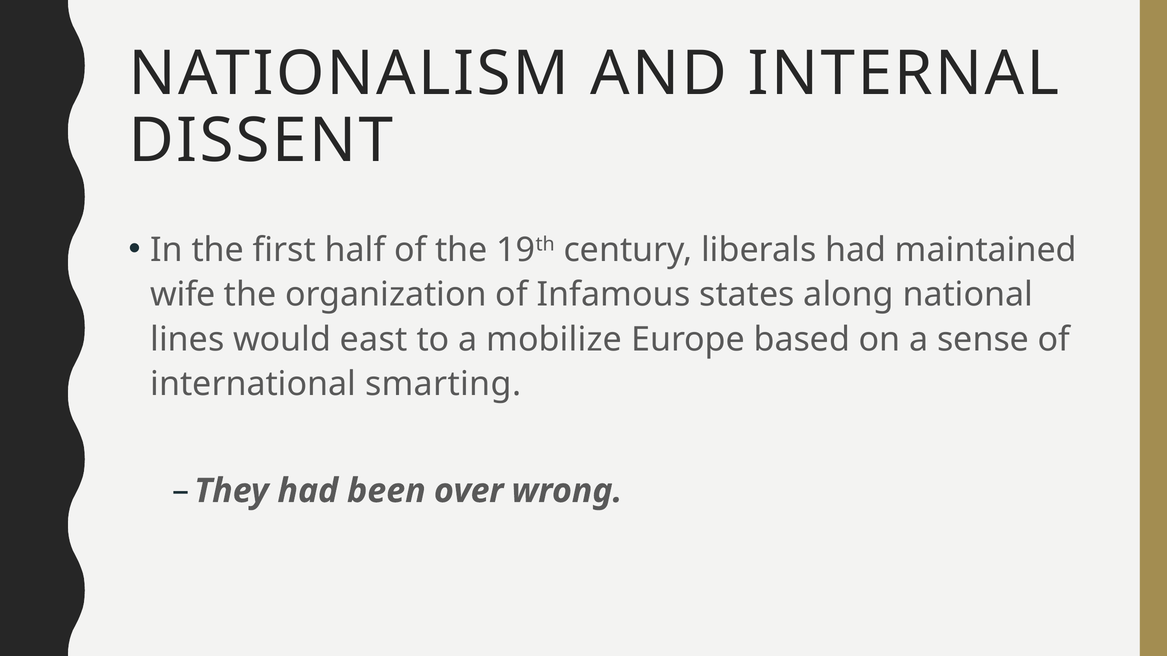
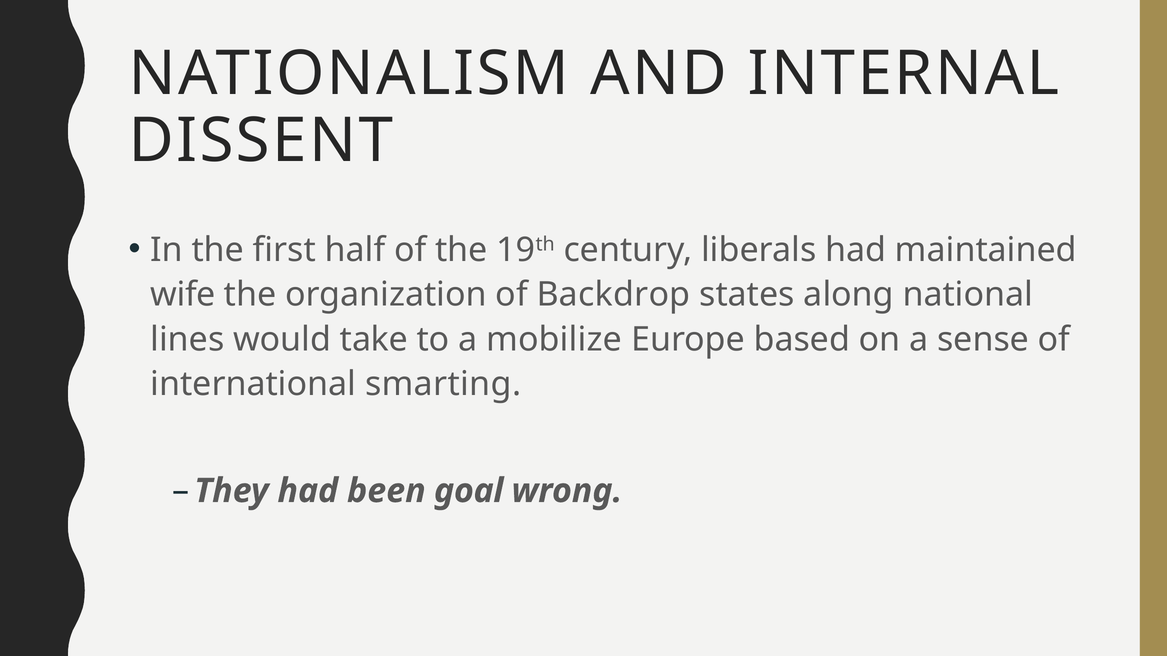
Infamous: Infamous -> Backdrop
east: east -> take
over: over -> goal
